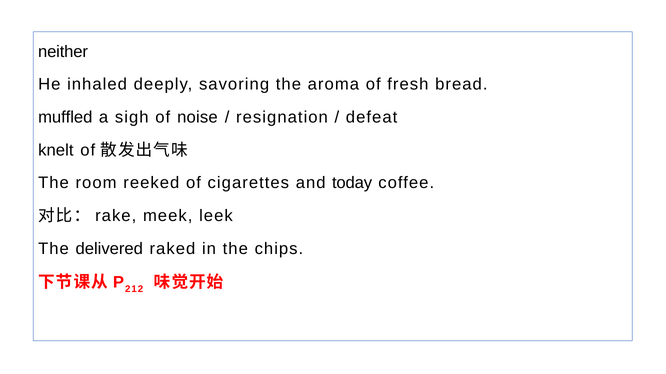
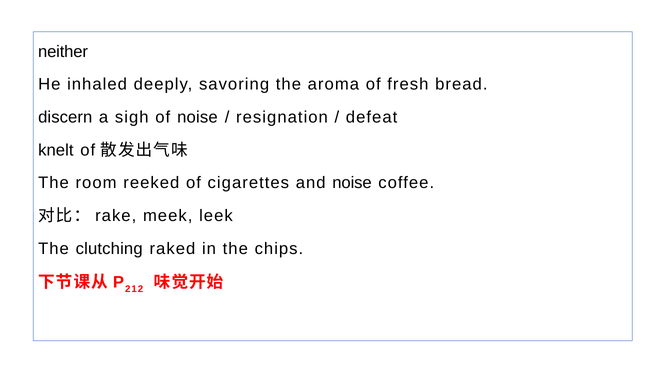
muffled: muffled -> discern
and today: today -> noise
delivered: delivered -> clutching
